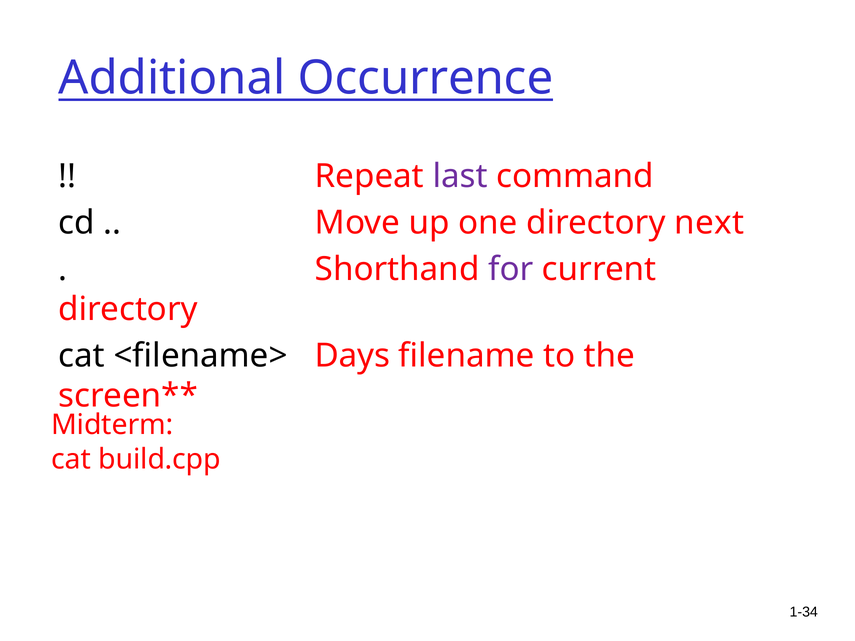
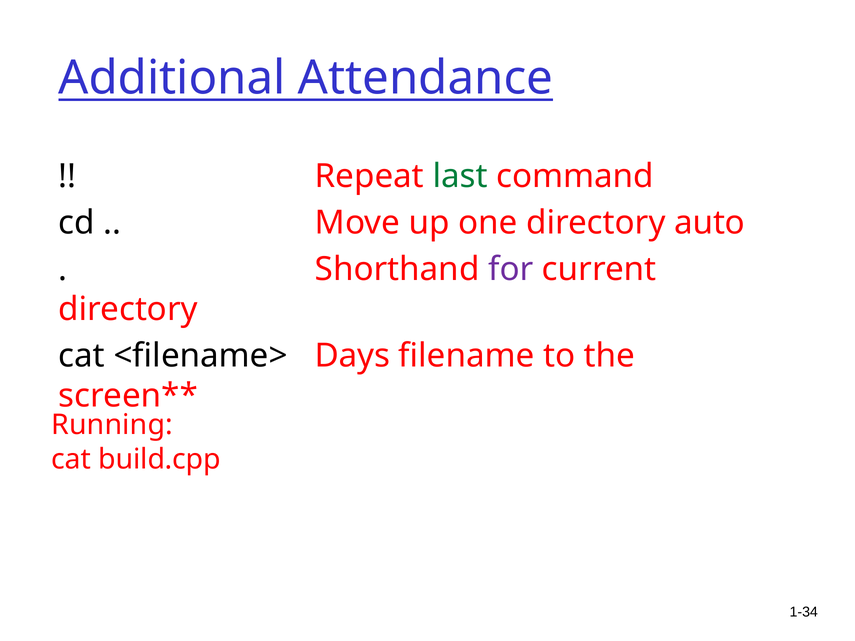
Occurrence: Occurrence -> Attendance
last colour: purple -> green
next: next -> auto
Midterm: Midterm -> Running
